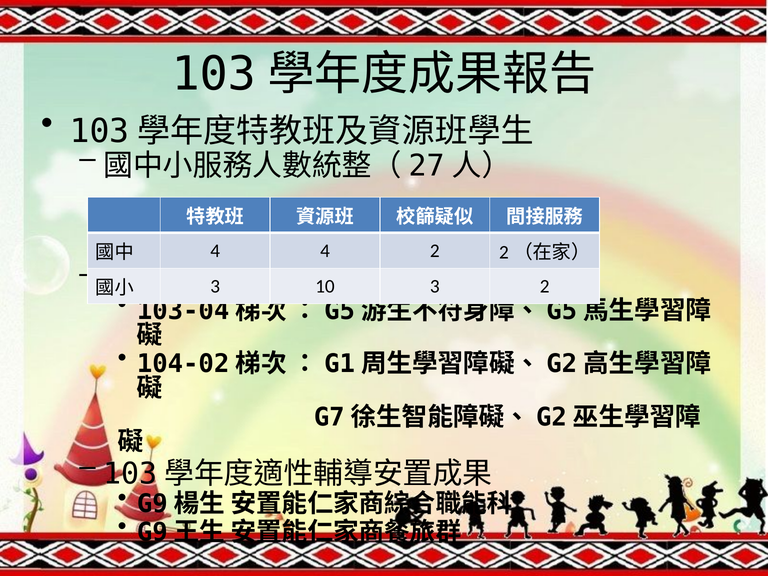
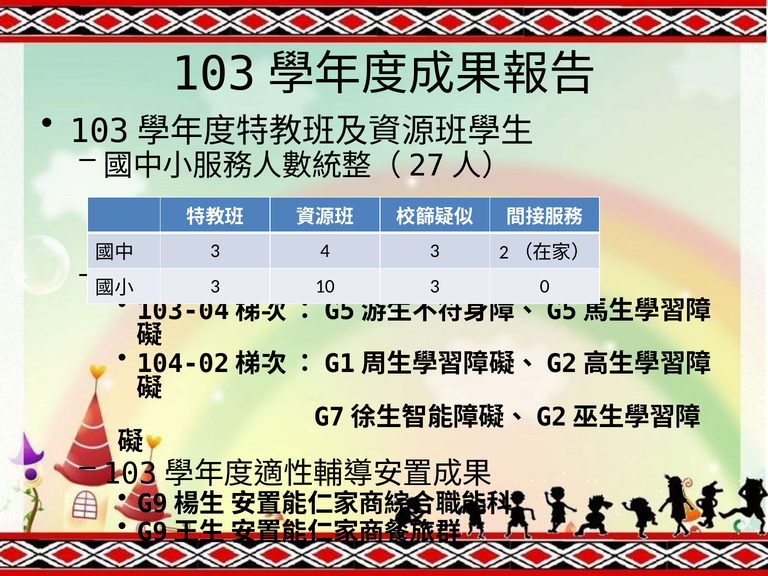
4 at (215, 251): 4 -> 3
4 2: 2 -> 3
2 at (545, 286): 2 -> 0
